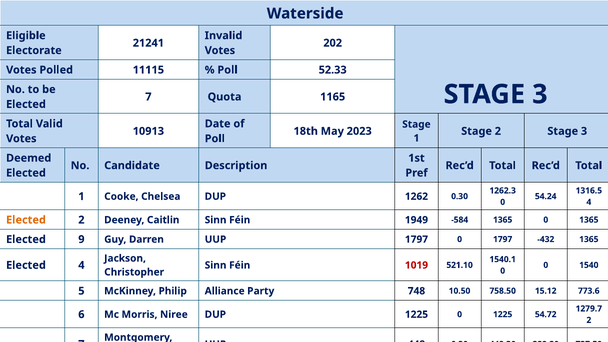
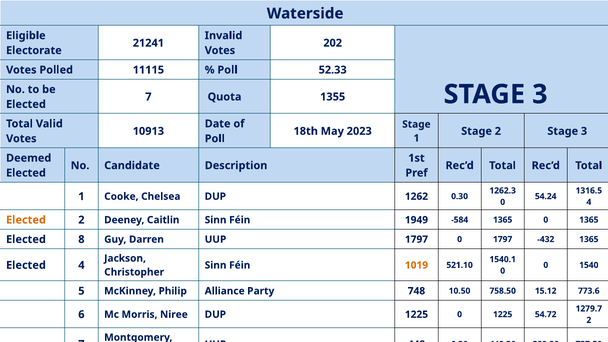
1165: 1165 -> 1355
Elected 9: 9 -> 8
1019 colour: red -> orange
